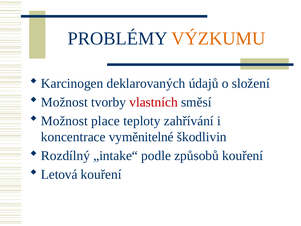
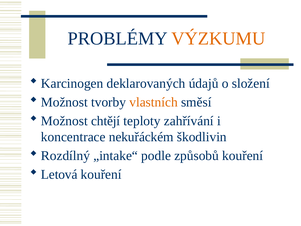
vlastních colour: red -> orange
place: place -> chtějí
vyměnitelné: vyměnitelné -> nekuřáckém
